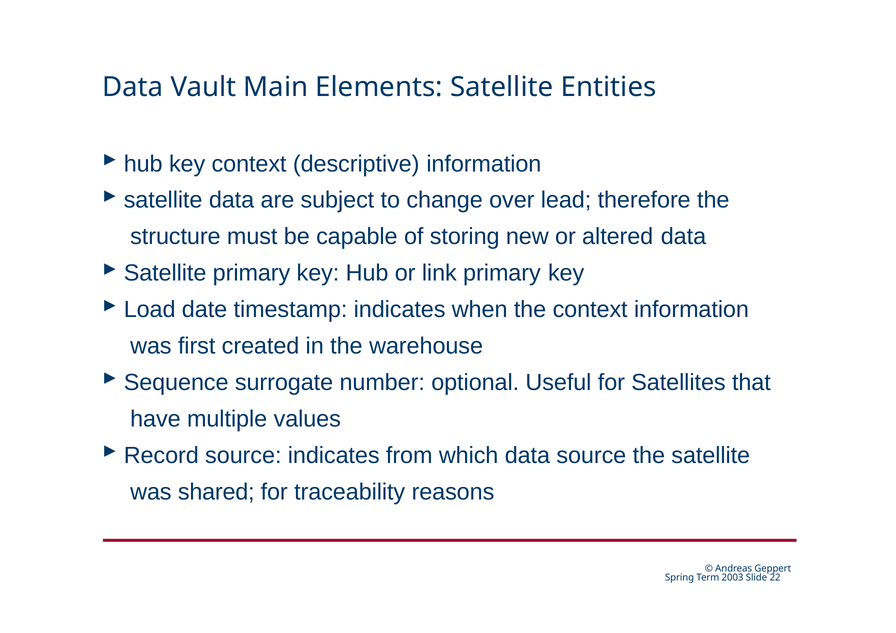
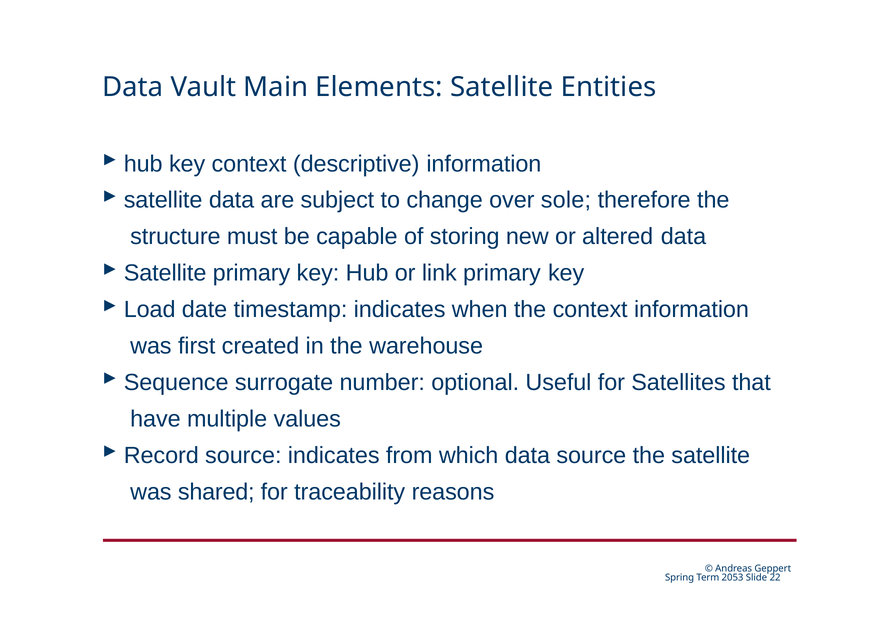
lead: lead -> sole
2003: 2003 -> 2053
